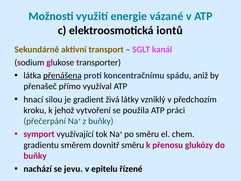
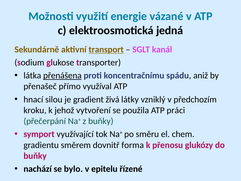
iontů: iontů -> jedná
transport underline: none -> present
dovnitř směru: směru -> forma
jevu: jevu -> bylo
